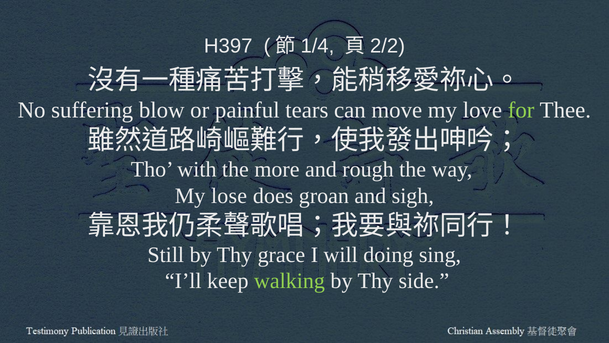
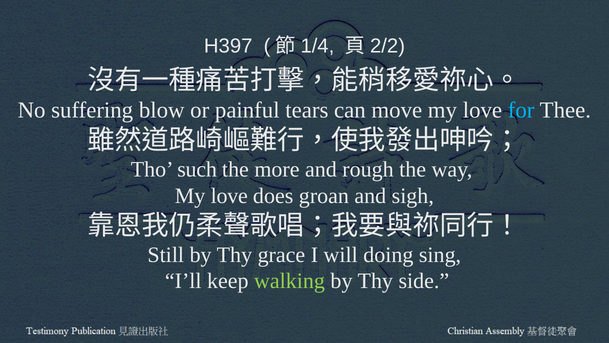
for colour: light green -> light blue
with: with -> such
lose at (229, 196): lose -> love
